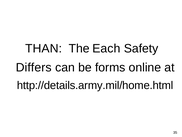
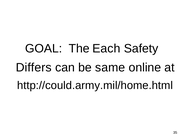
THAN: THAN -> GOAL
forms: forms -> same
http://details.army.mil/home.html: http://details.army.mil/home.html -> http://could.army.mil/home.html
